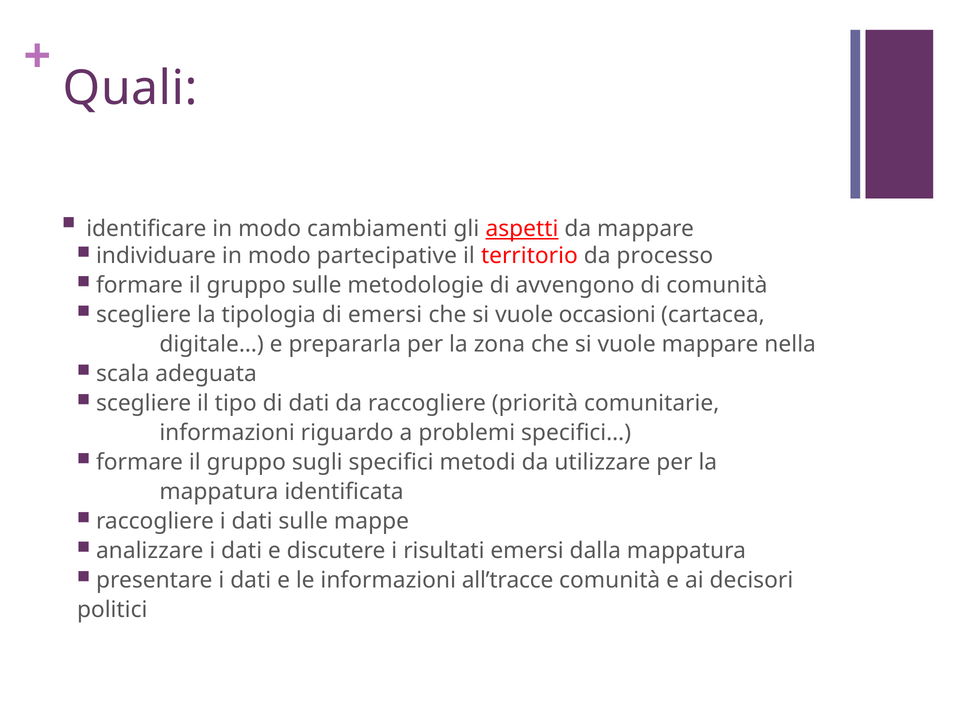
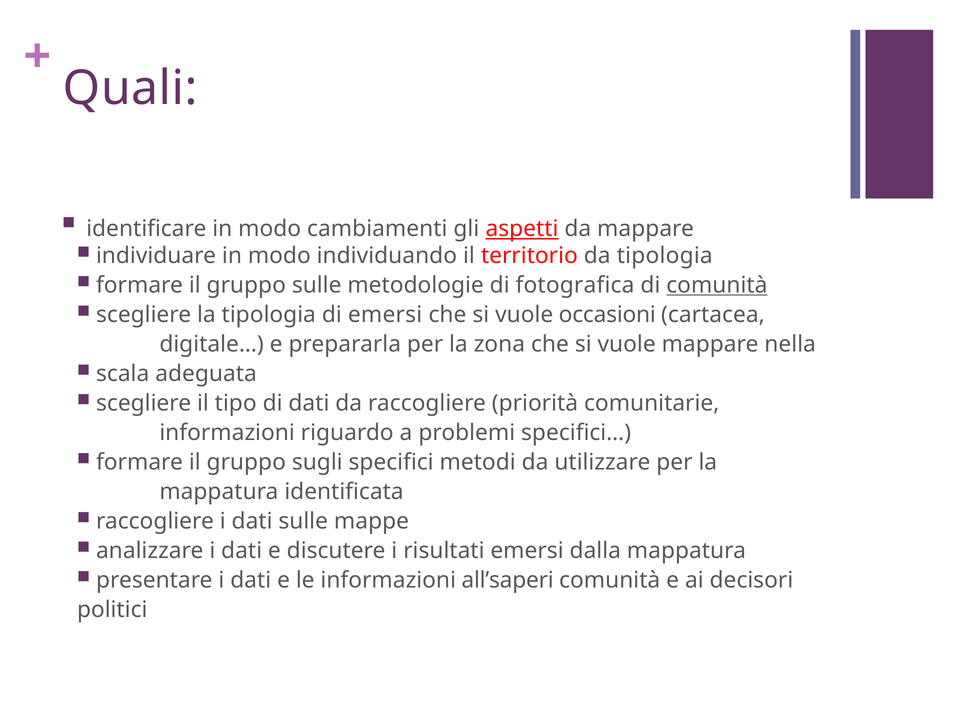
partecipative: partecipative -> individuando
da processo: processo -> tipologia
avvengono: avvengono -> fotografica
comunità at (717, 285) underline: none -> present
all’tracce: all’tracce -> all’saperi
